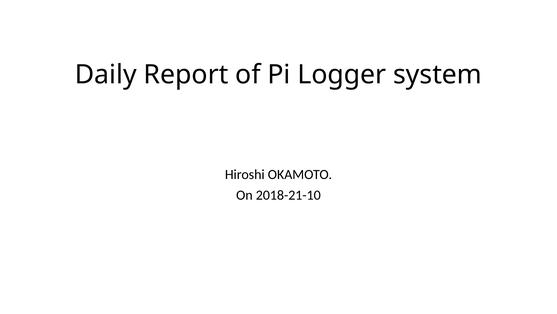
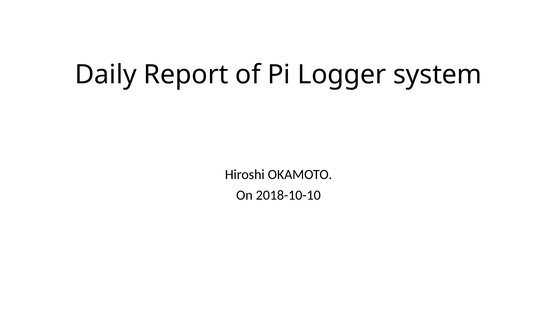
2018-21-10: 2018-21-10 -> 2018-10-10
